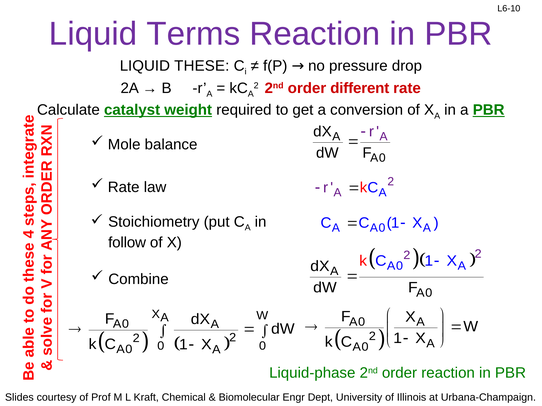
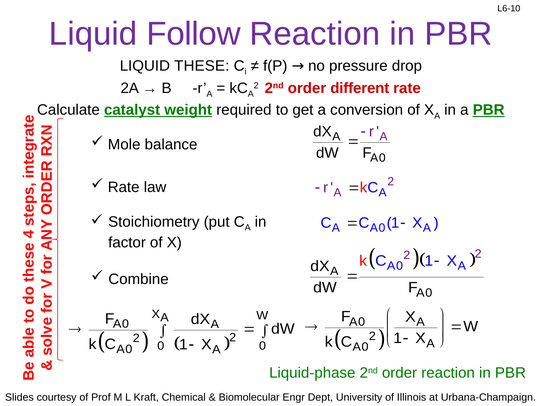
Terms: Terms -> Follow
follow: follow -> factor
